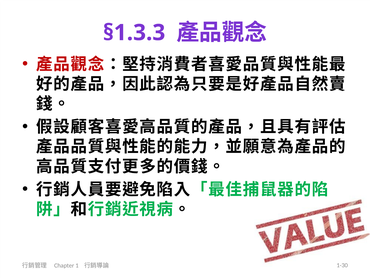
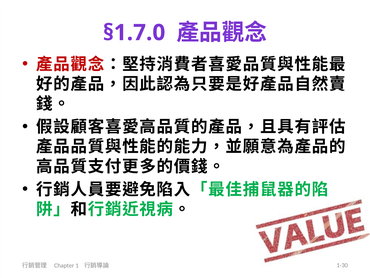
§1.3.3: §1.3.3 -> §1.7.0
